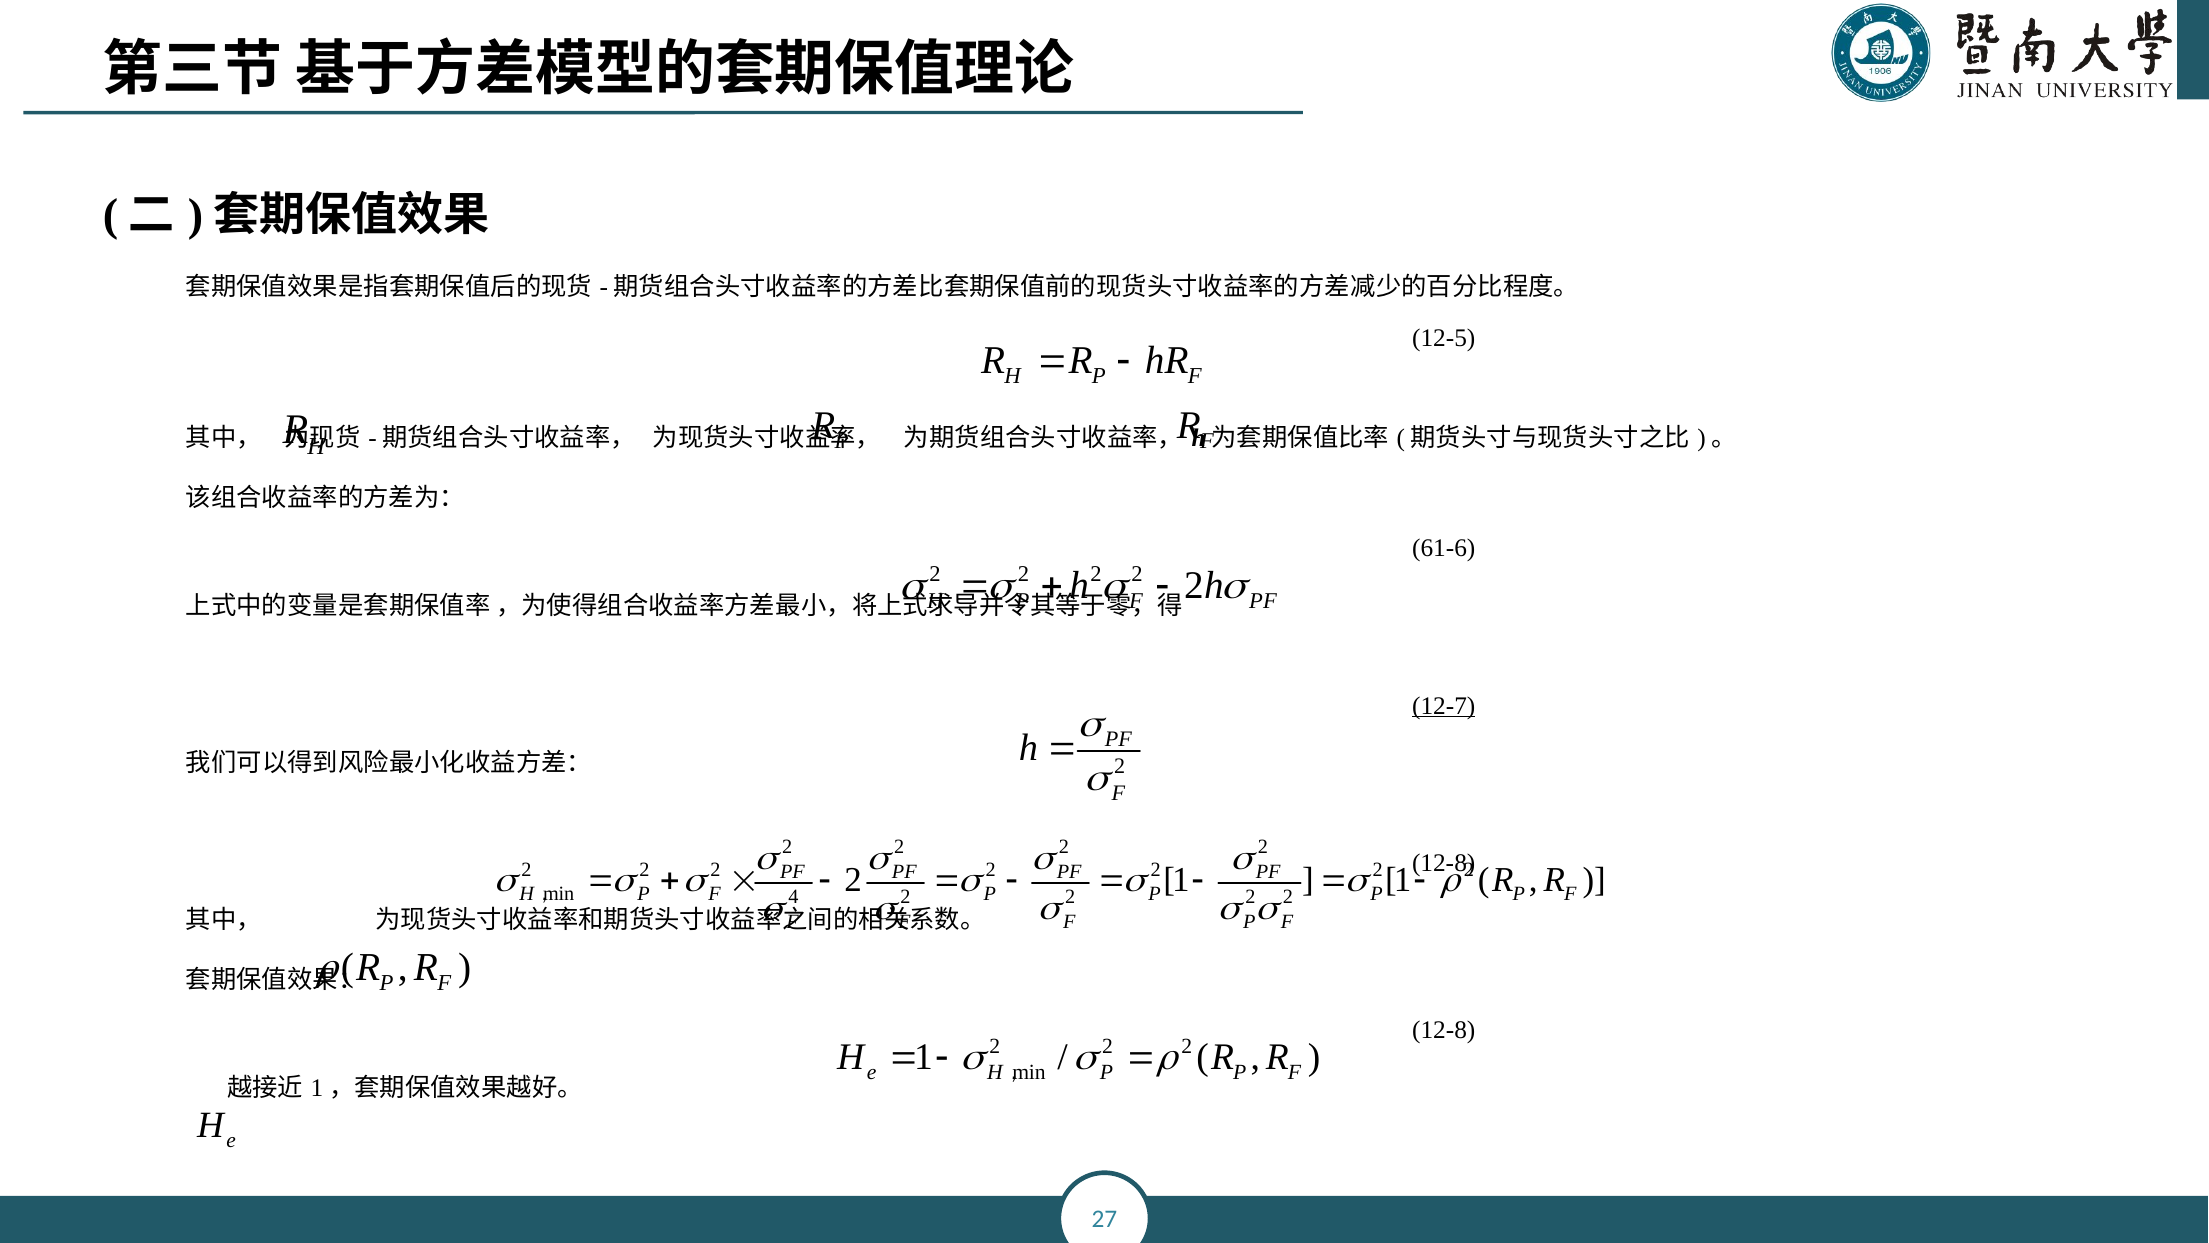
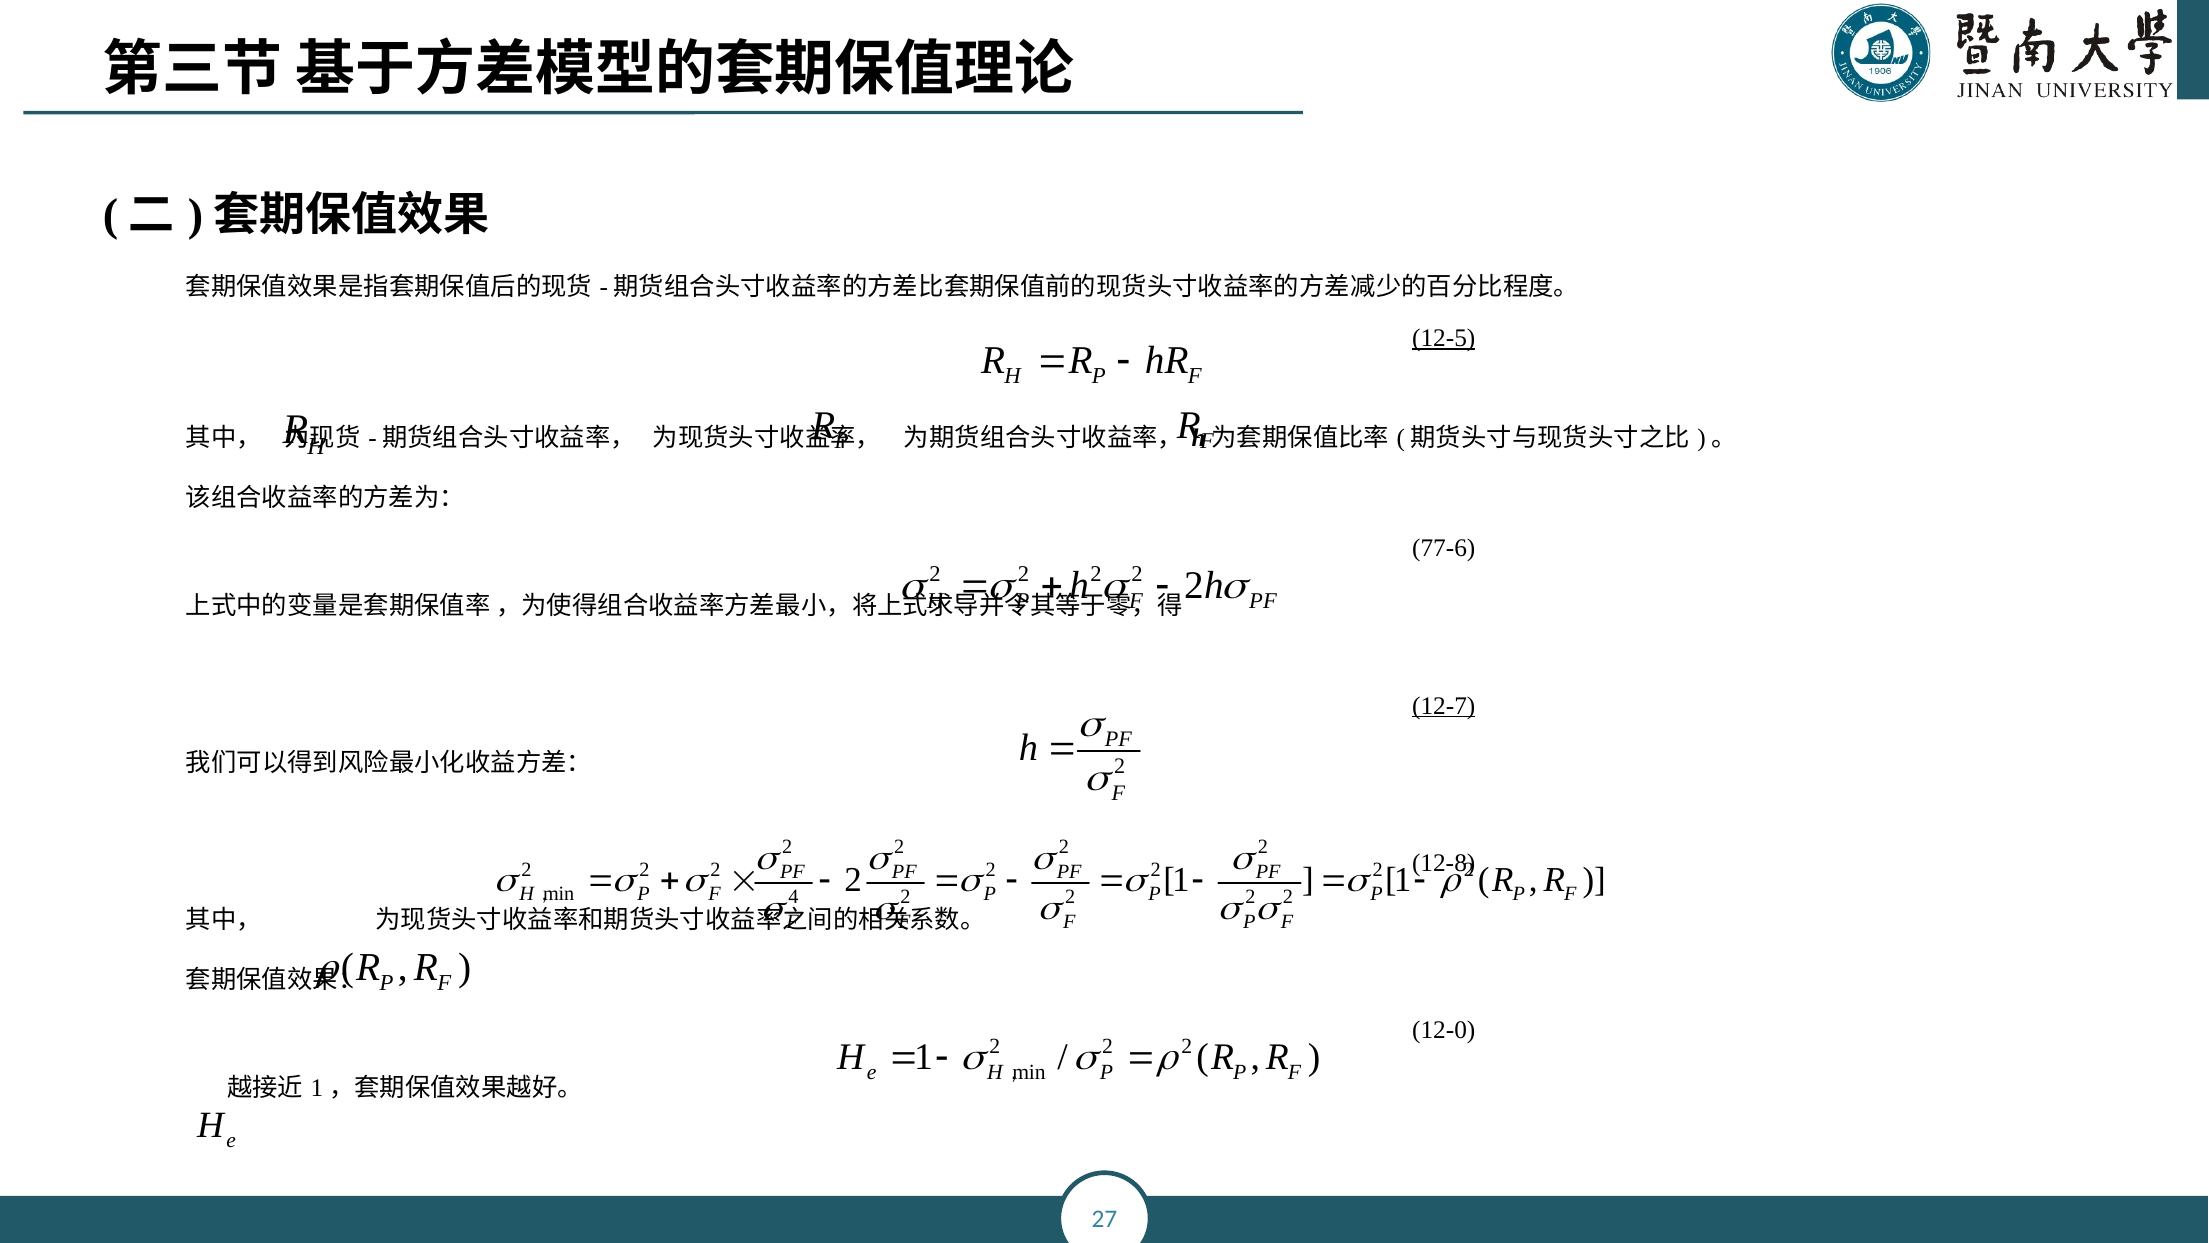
12-5 underline: none -> present
61-6: 61-6 -> 77-6
12-8 at (1444, 1031): 12-8 -> 12-0
